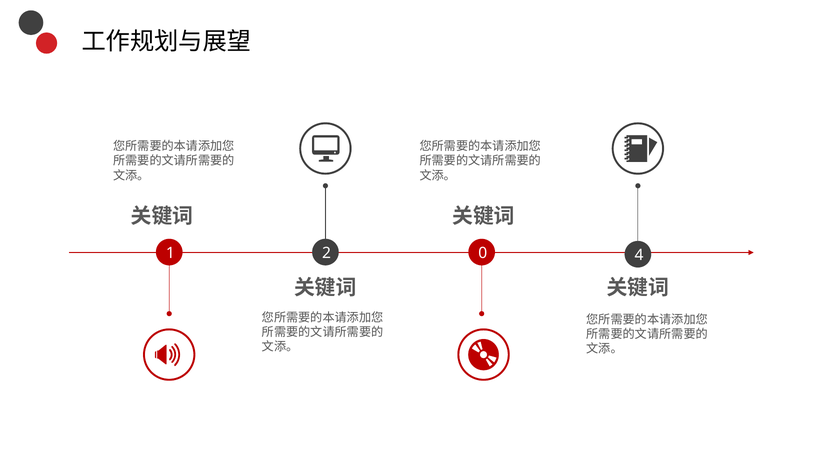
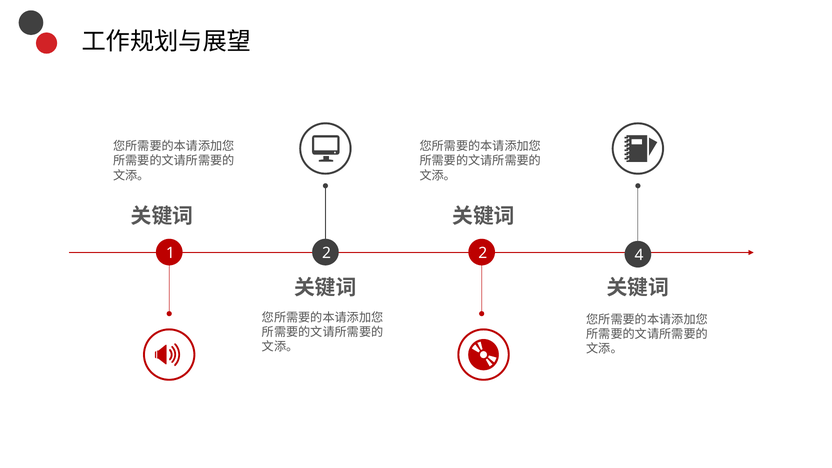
2 0: 0 -> 2
